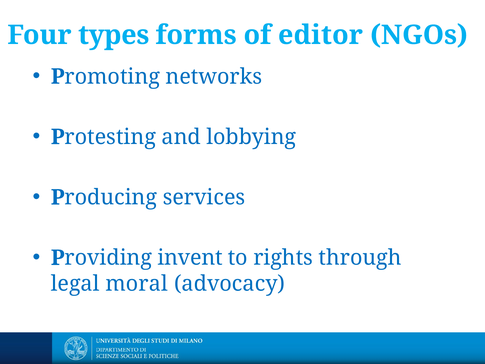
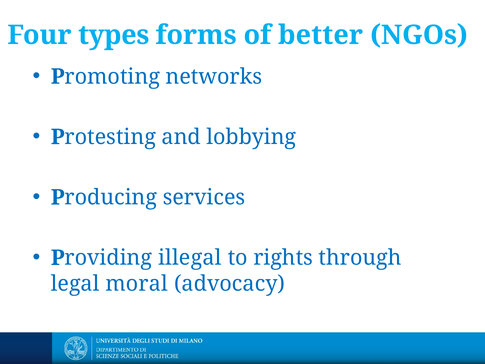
editor: editor -> better
invent: invent -> illegal
